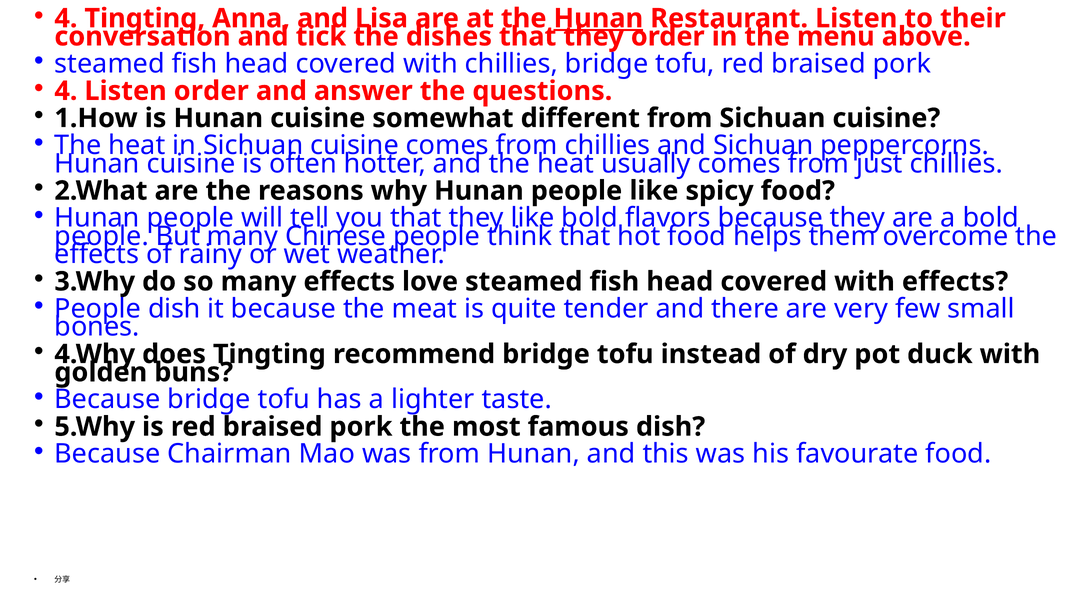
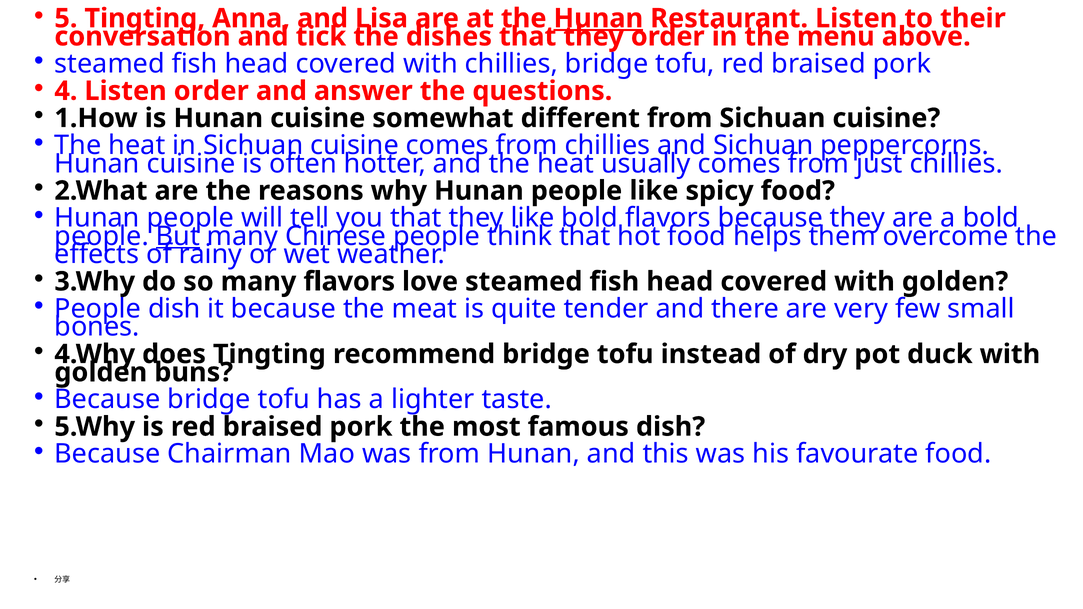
4 at (66, 18): 4 -> 5
But underline: none -> present
many effects: effects -> flavors
covered with effects: effects -> golden
